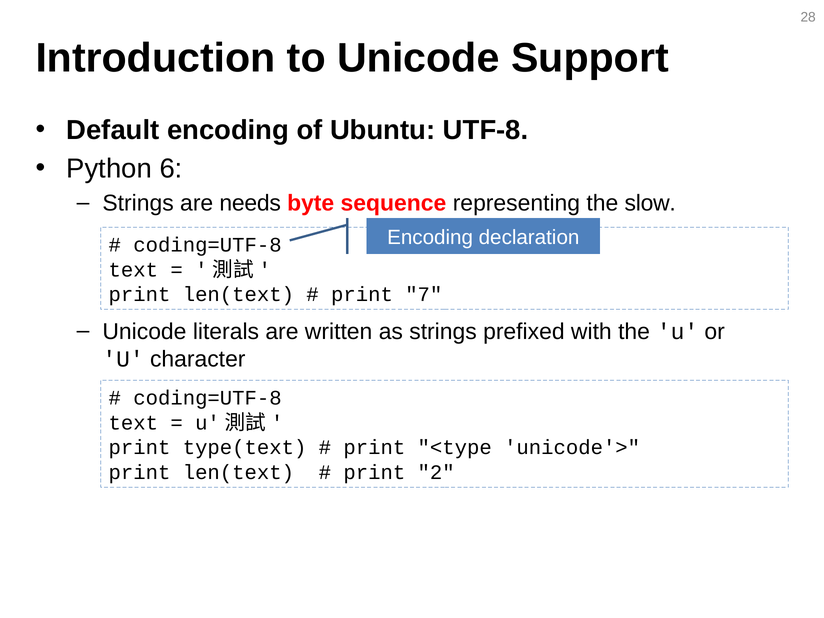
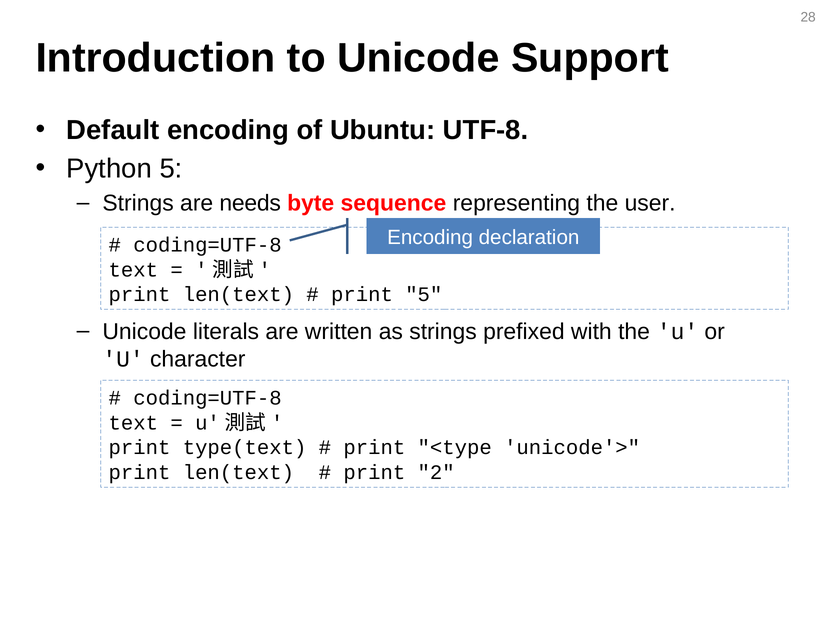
Python 6: 6 -> 5
slow: slow -> user
print 7: 7 -> 5
